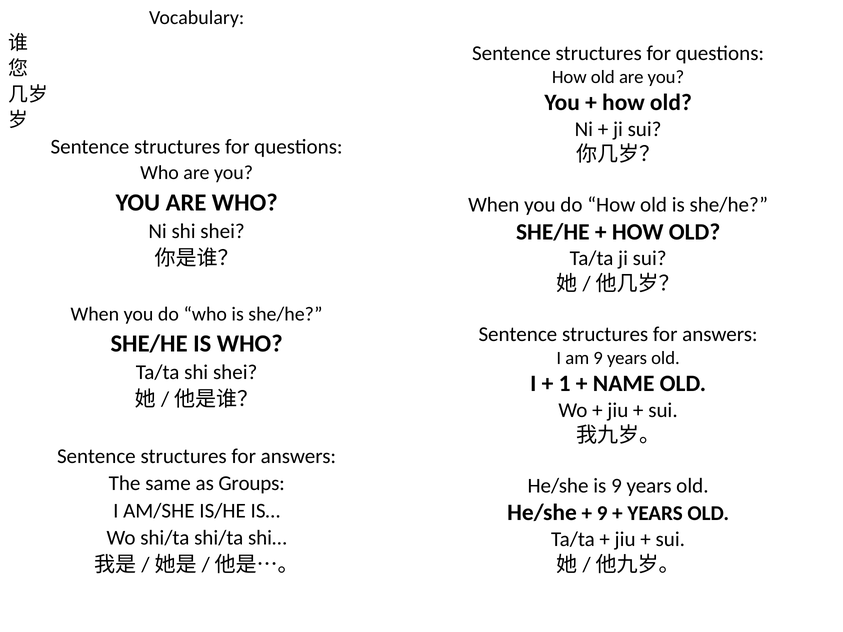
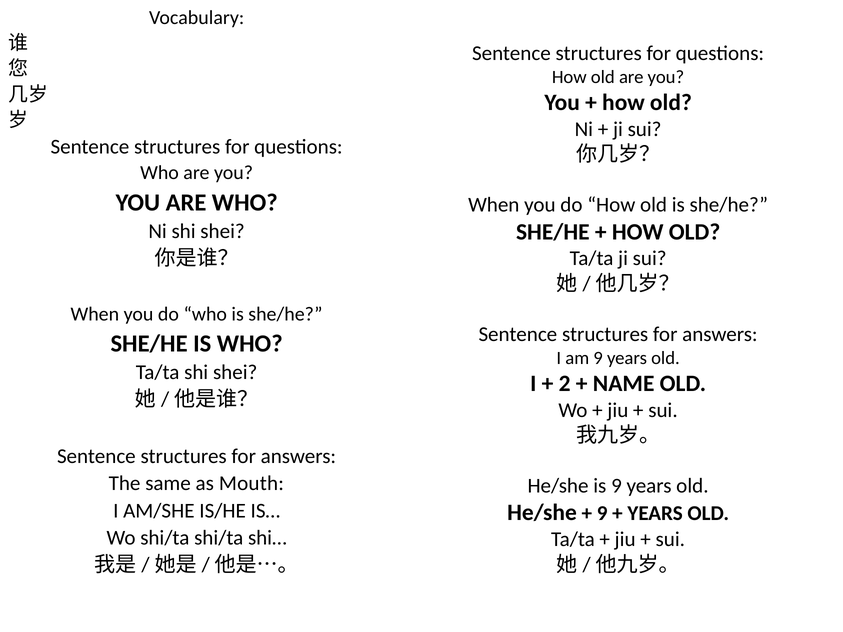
1: 1 -> 2
Groups: Groups -> Mouth
